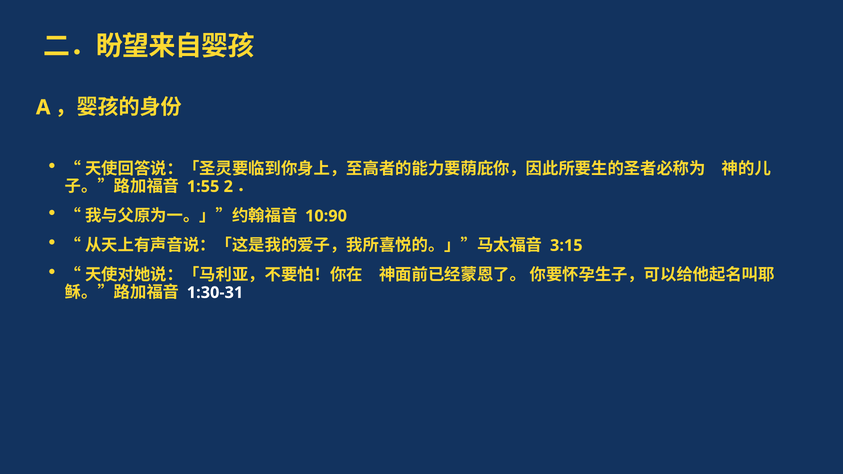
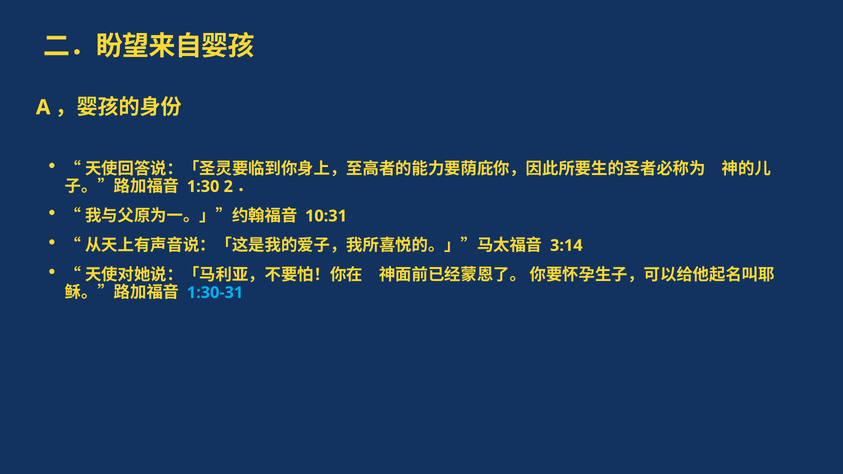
1:55: 1:55 -> 1:30
10:90: 10:90 -> 10:31
3:15: 3:15 -> 3:14
1:30-31 colour: white -> light blue
